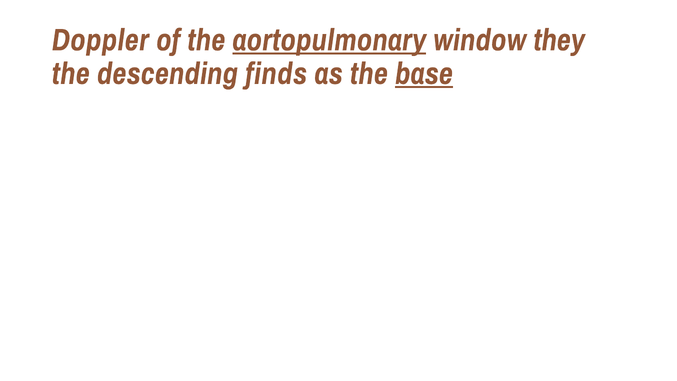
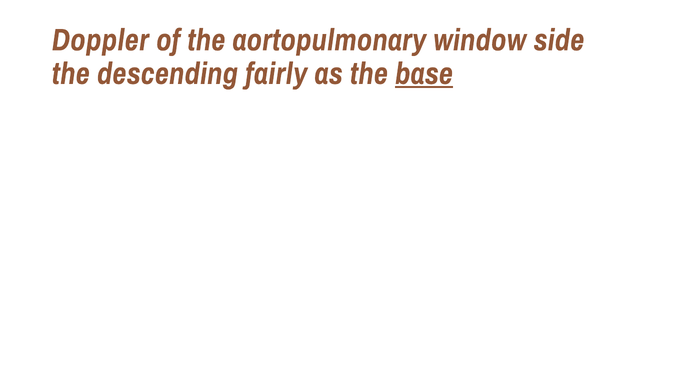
aortopulmonary underline: present -> none
they: they -> side
finds: finds -> fairly
